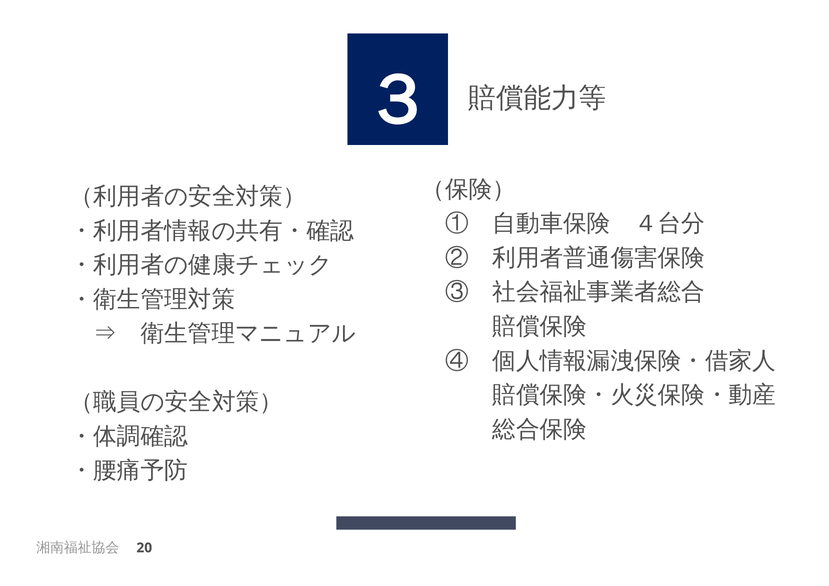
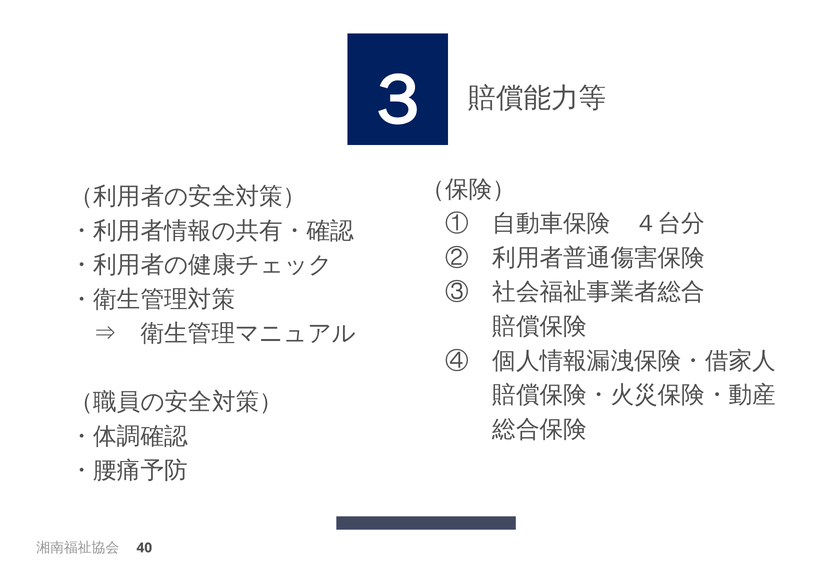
20: 20 -> 40
